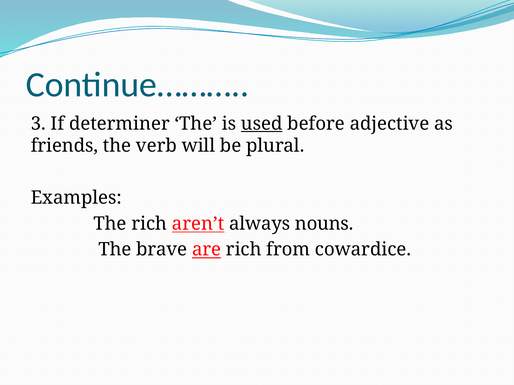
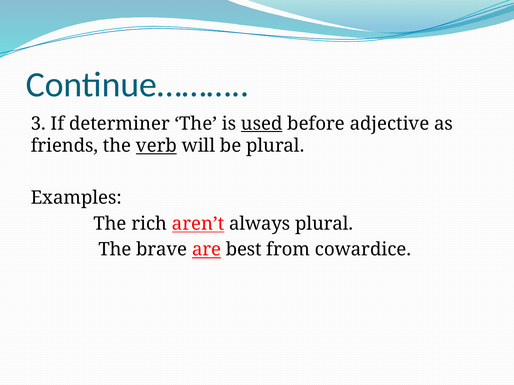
verb underline: none -> present
always nouns: nouns -> plural
are rich: rich -> best
